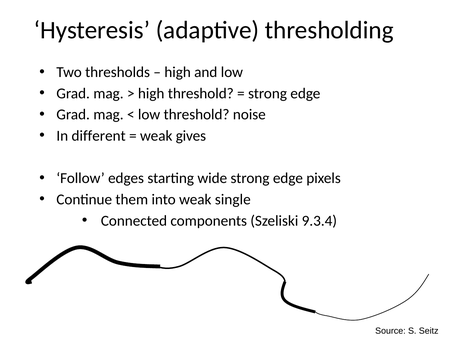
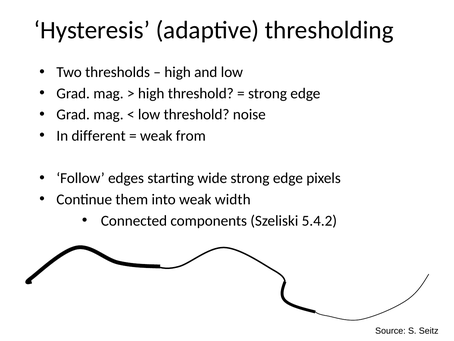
gives: gives -> from
single: single -> width
9.3.4: 9.3.4 -> 5.4.2
